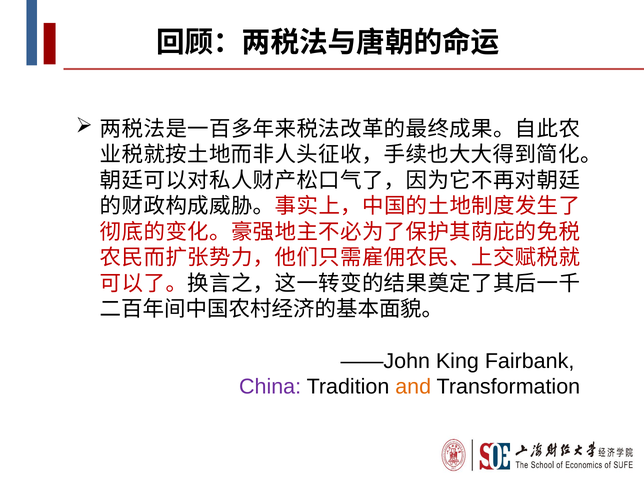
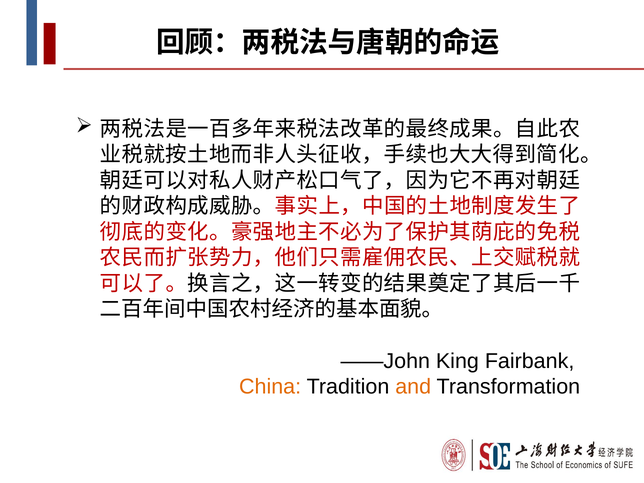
China colour: purple -> orange
